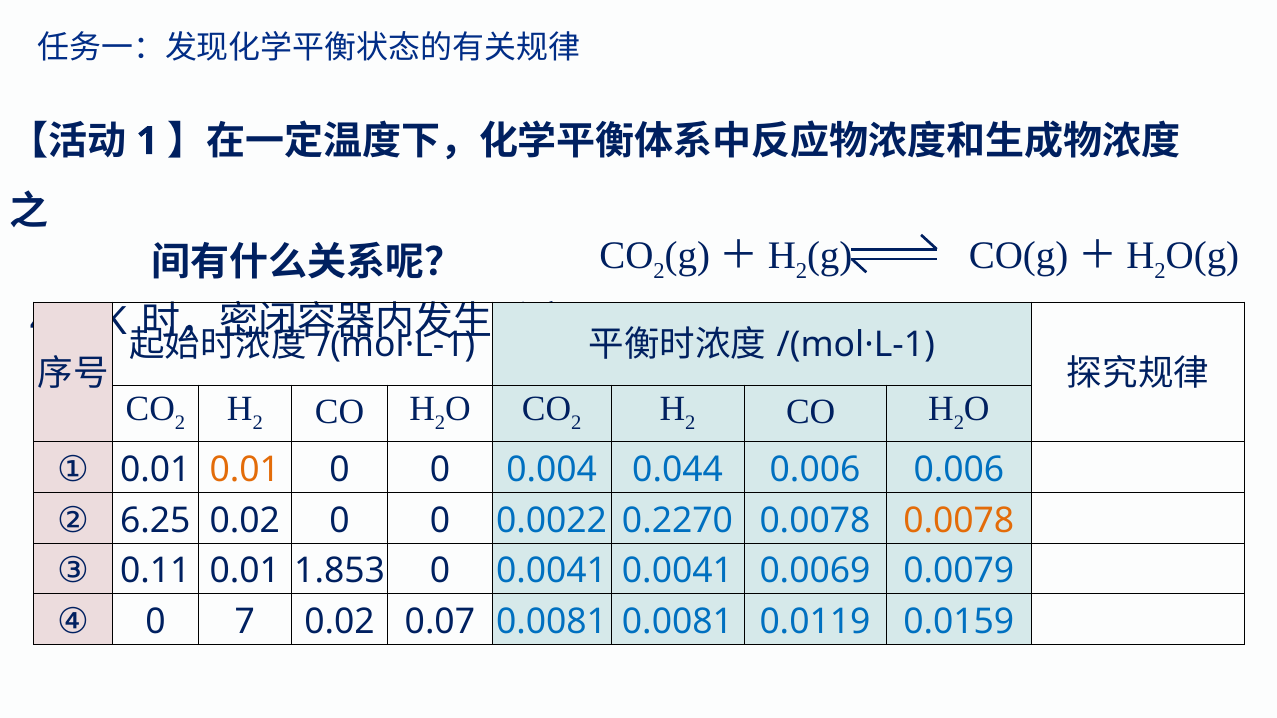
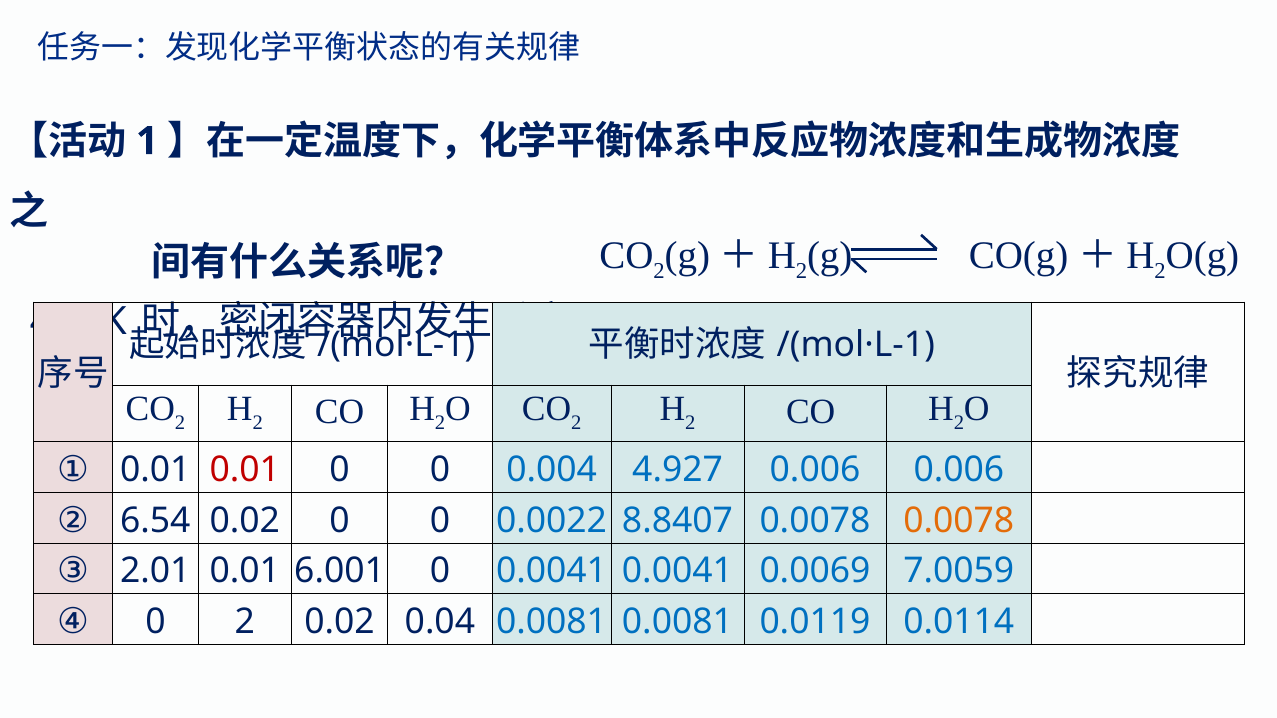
0.01 at (245, 470) colour: orange -> red
0.044: 0.044 -> 4.927
6.25: 6.25 -> 6.54
0.2270: 0.2270 -> 8.8407
0.11: 0.11 -> 2.01
1.853: 1.853 -> 6.001
0.0079: 0.0079 -> 7.0059
0 7: 7 -> 2
0.07: 0.07 -> 0.04
0.0159: 0.0159 -> 0.0114
